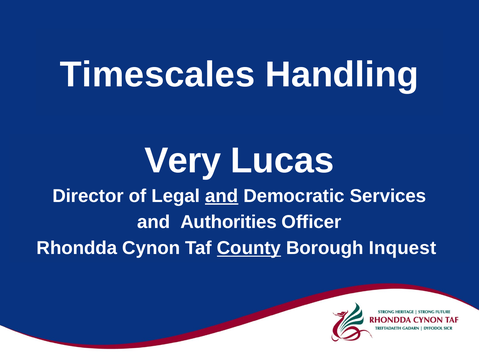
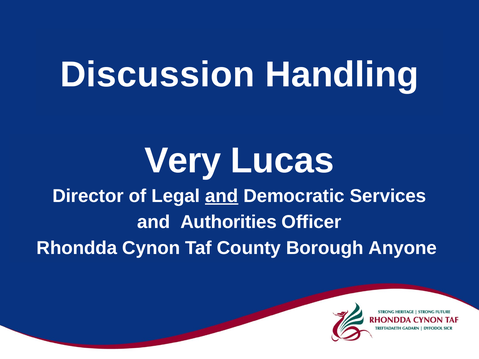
Timescales: Timescales -> Discussion
County underline: present -> none
Inquest: Inquest -> Anyone
